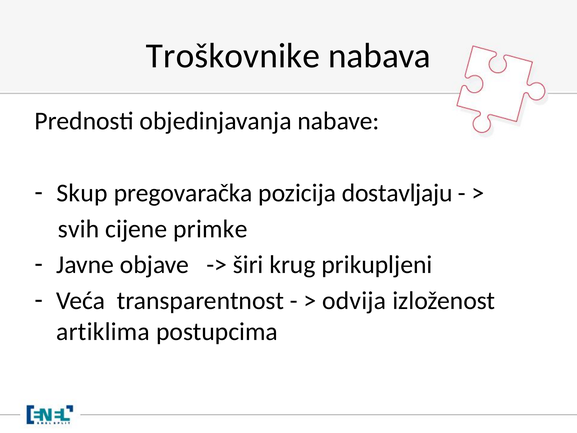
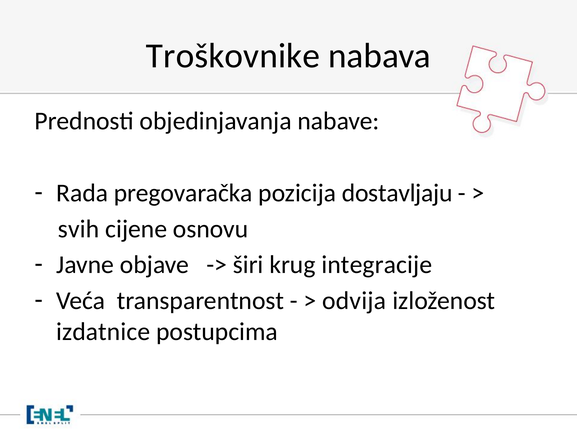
Skup: Skup -> Rada
primke: primke -> osnovu
prikupljeni: prikupljeni -> integracije
artiklima: artiklima -> izdatnice
